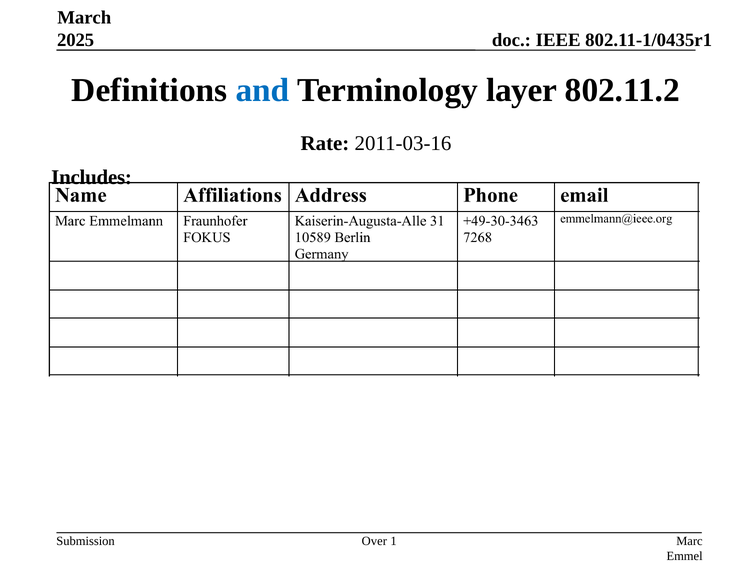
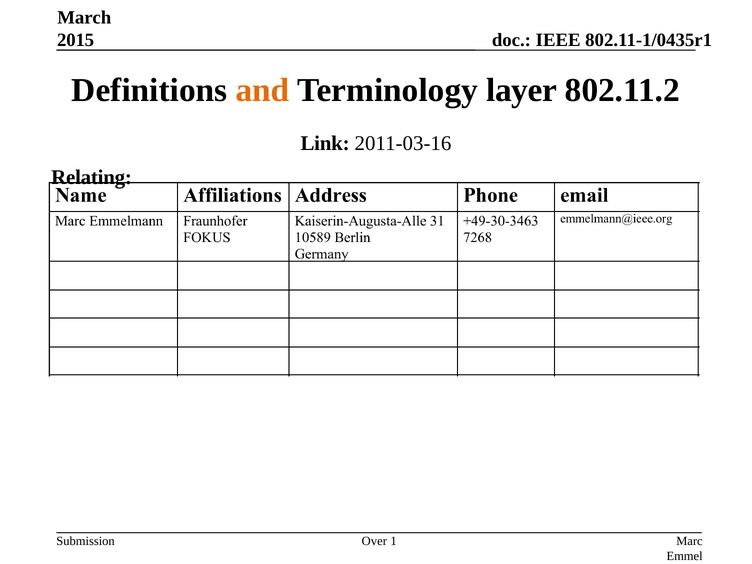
2025: 2025 -> 2015
and colour: blue -> orange
Rate: Rate -> Link
Includes: Includes -> Relating
